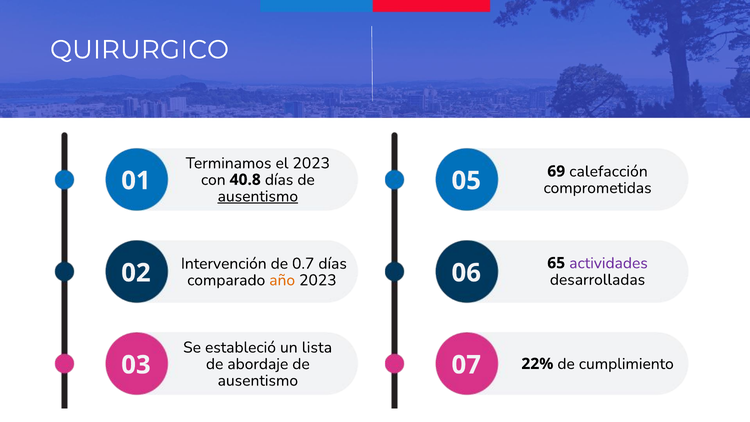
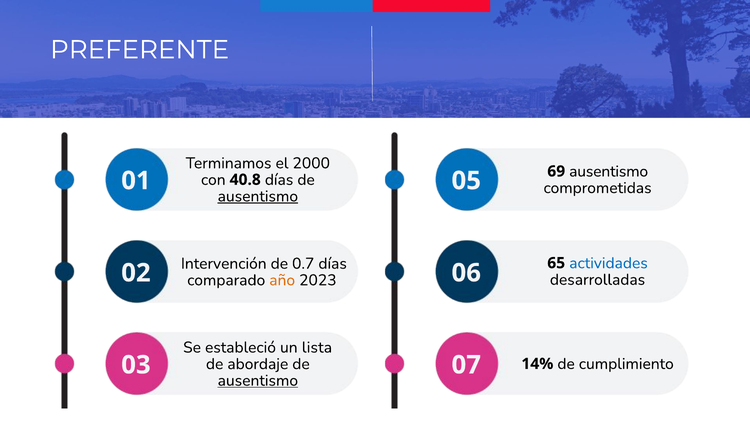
QUIRURGICO: QUIRURGICO -> PREFERENTE
el 2023: 2023 -> 2000
69 calefacción: calefacción -> ausentismo
actividades colour: purple -> blue
22%: 22% -> 14%
ausentismo at (258, 380) underline: none -> present
